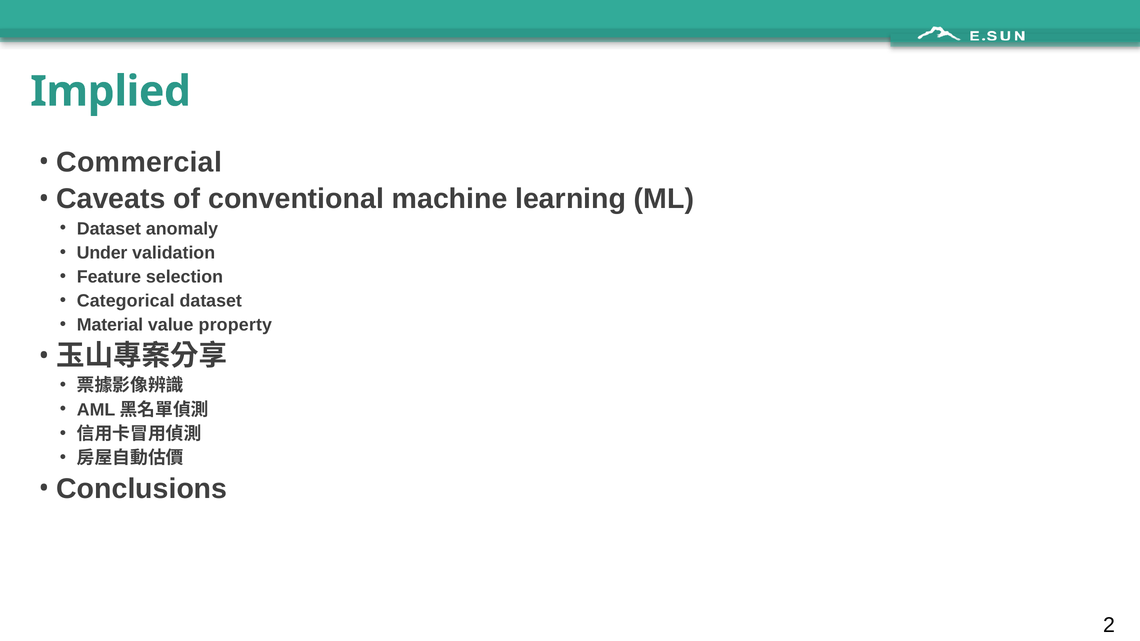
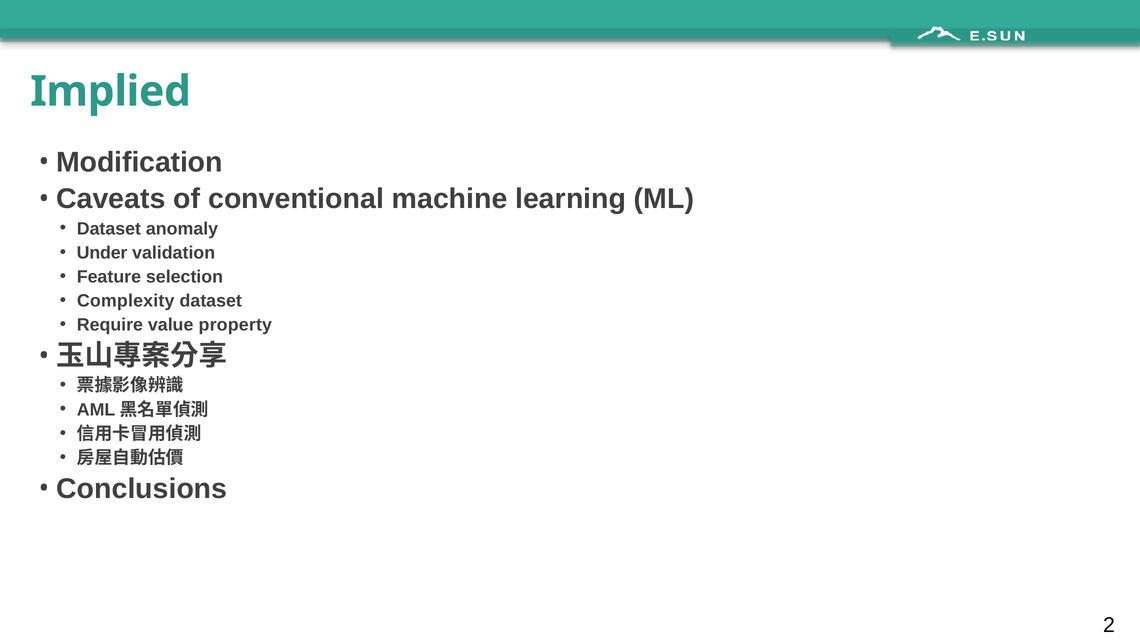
Commercial: Commercial -> Modification
Categorical: Categorical -> Complexity
Material: Material -> Require
